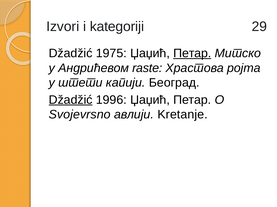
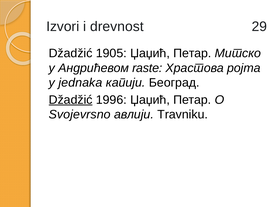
kategoriji: kategoriji -> drevnost
1975: 1975 -> 1905
Петар at (192, 53) underline: present -> none
штети: штети -> jednaka
Kretanje: Kretanje -> Travniku
